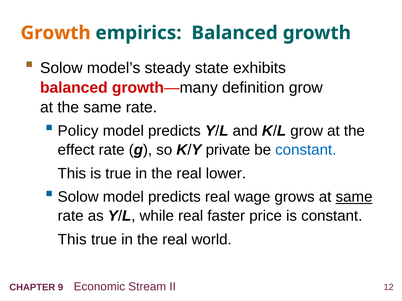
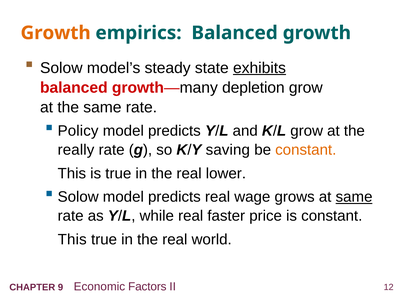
exhibits underline: none -> present
definition: definition -> depletion
effect: effect -> really
private: private -> saving
constant at (306, 150) colour: blue -> orange
Stream: Stream -> Factors
